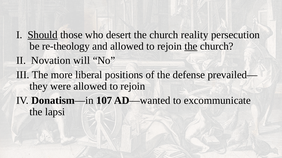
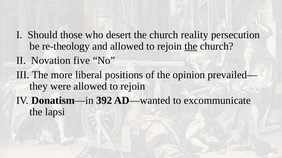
Should underline: present -> none
will: will -> five
defense: defense -> opinion
107: 107 -> 392
